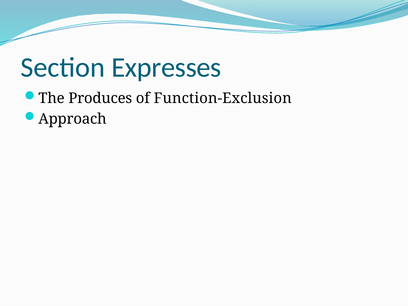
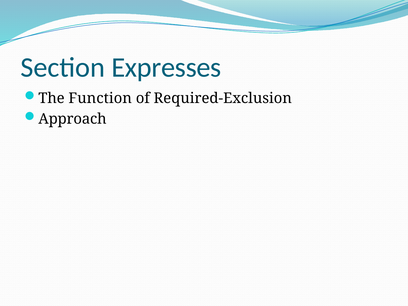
Produces: Produces -> Function
Function-Exclusion: Function-Exclusion -> Required-Exclusion
